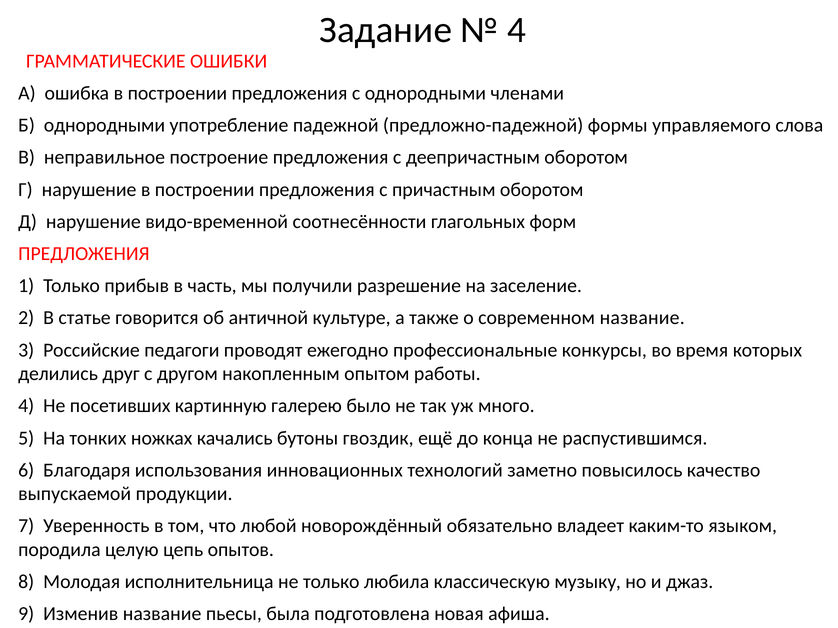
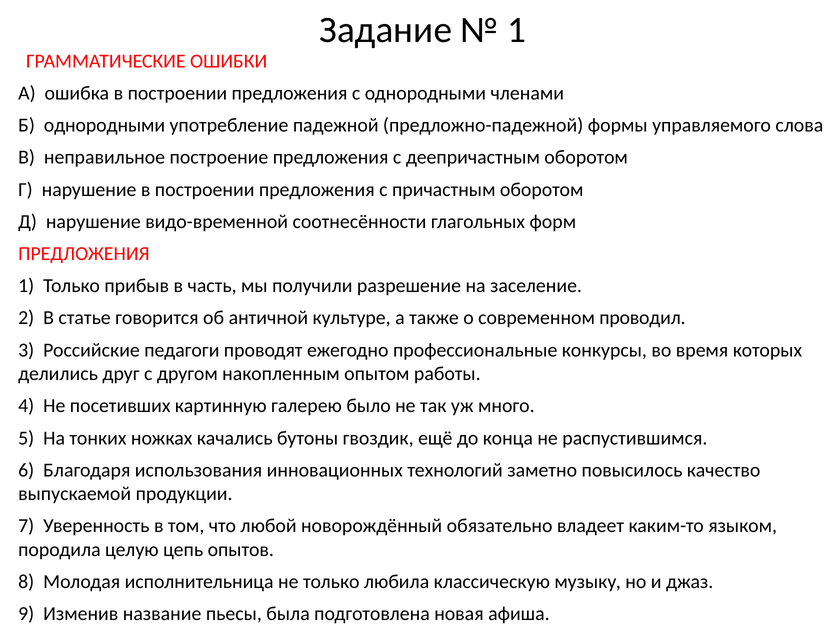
4 at (517, 30): 4 -> 1
современном название: название -> проводил
